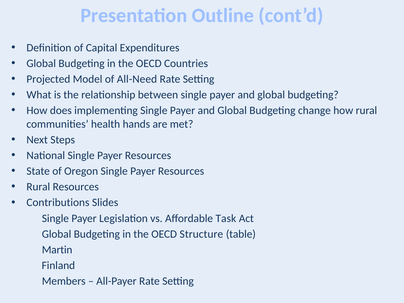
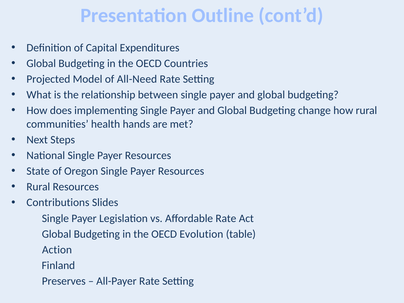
Affordable Task: Task -> Rate
Structure: Structure -> Evolution
Martin: Martin -> Action
Members: Members -> Preserves
